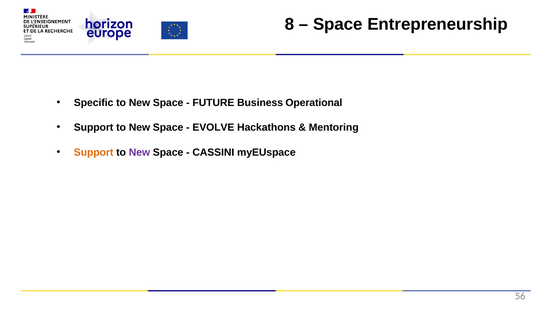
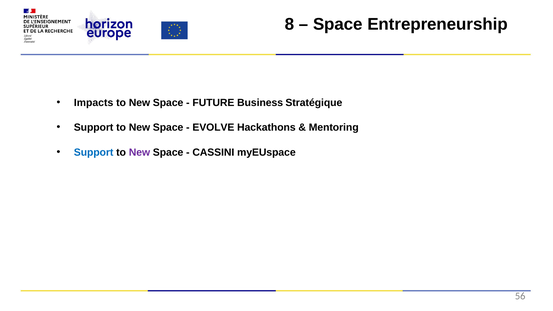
Specific: Specific -> Impacts
Operational: Operational -> Stratégique
Support at (94, 152) colour: orange -> blue
